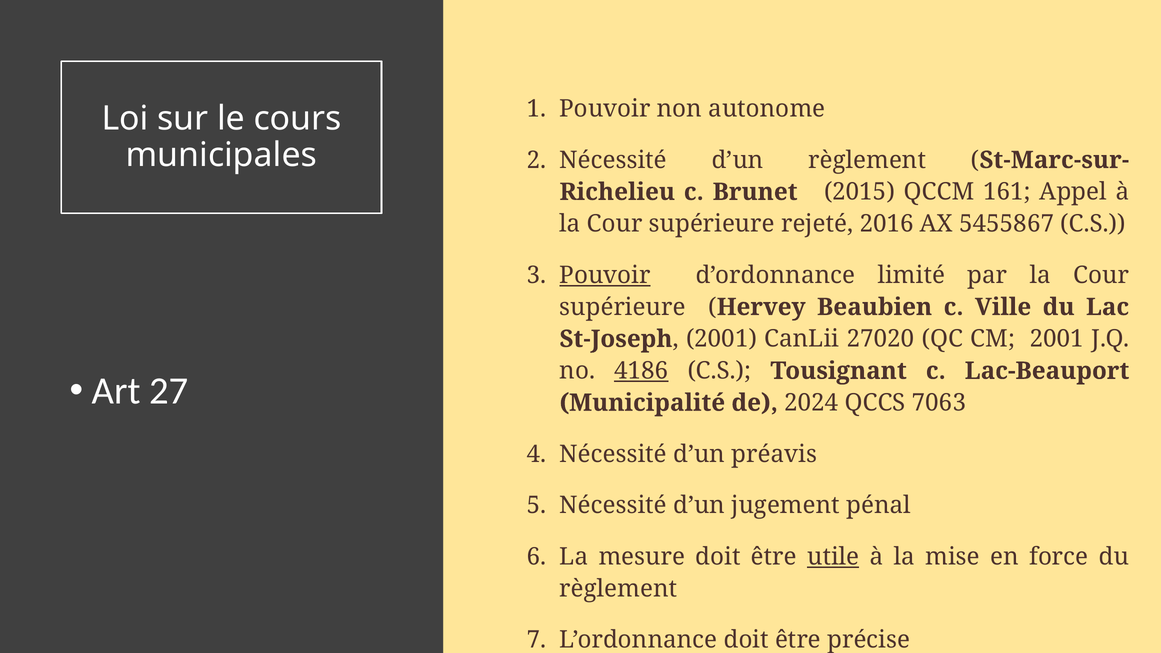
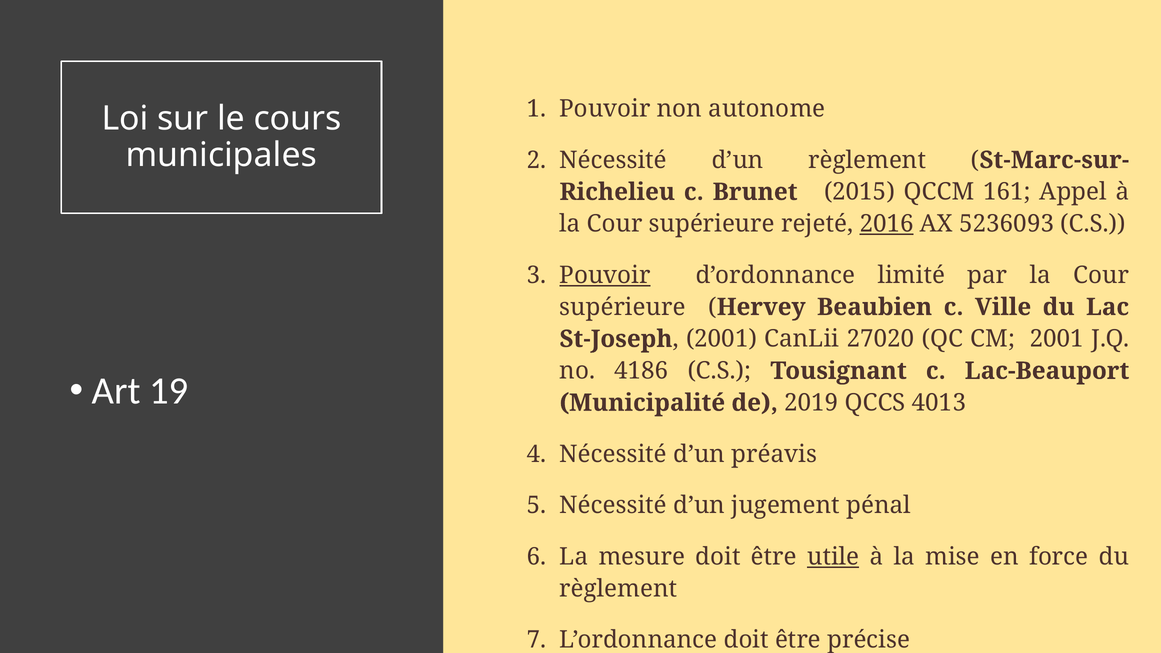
2016 underline: none -> present
5455867: 5455867 -> 5236093
4186 underline: present -> none
27: 27 -> 19
2024: 2024 -> 2019
7063: 7063 -> 4013
